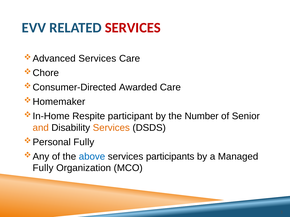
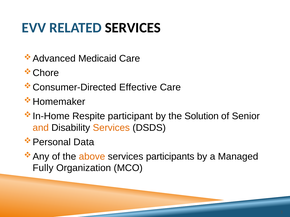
SERVICES at (133, 28) colour: red -> black
Services at (97, 59): Services -> Medicaid
Awarded: Awarded -> Effective
Number: Number -> Solution
Fully at (84, 142): Fully -> Data
above colour: blue -> orange
